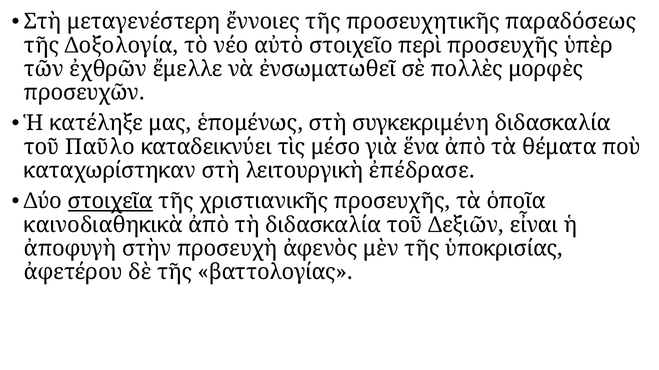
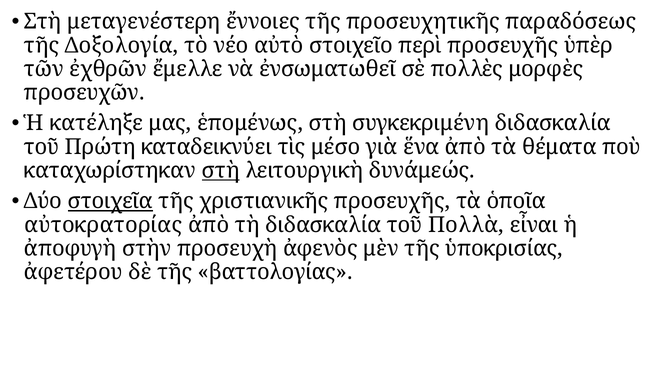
Παῦλο: Παῦλο -> Πρώτη
στὴ at (221, 171) underline: none -> present
ἐπέδρασε: ἐπέδρασε -> δυνάμεώς
καινοδιαθηκικὰ: καινοδιαθηκικὰ -> αὐτοκρατορίας
Δεξιῶν: Δεξιῶν -> Πολλὰ
